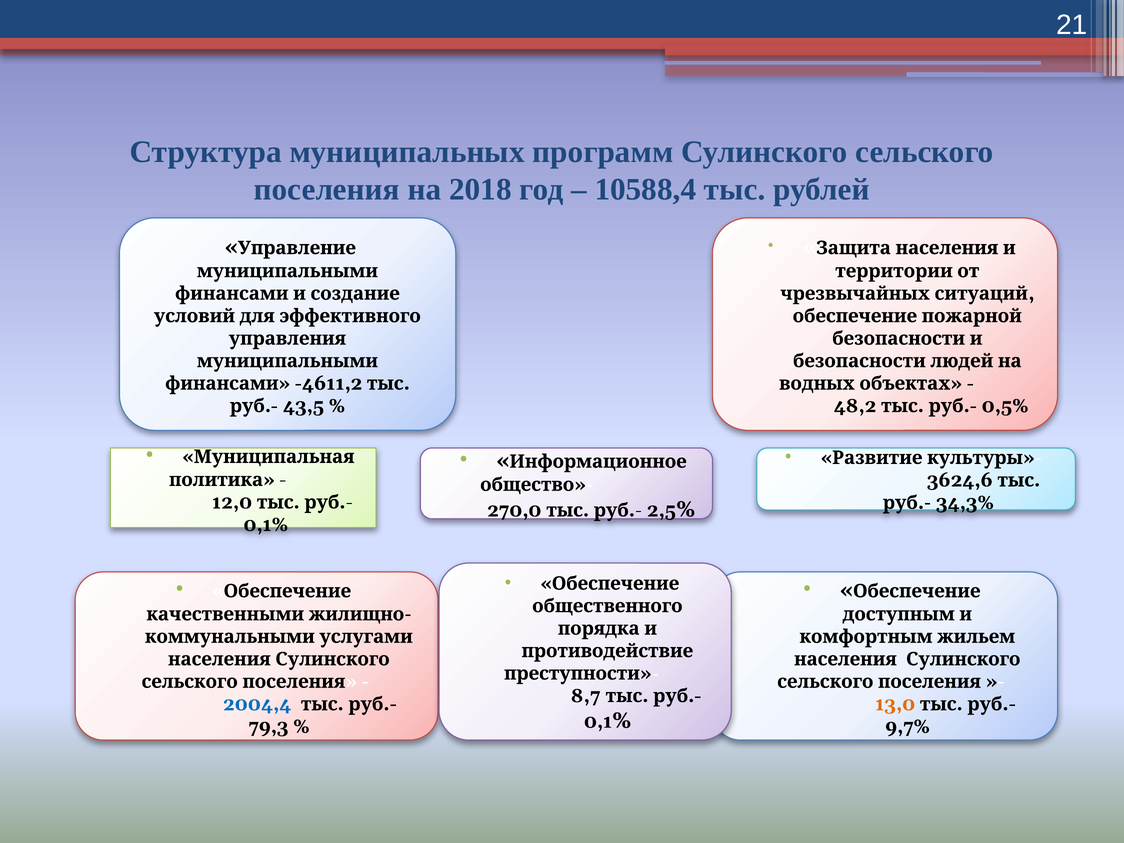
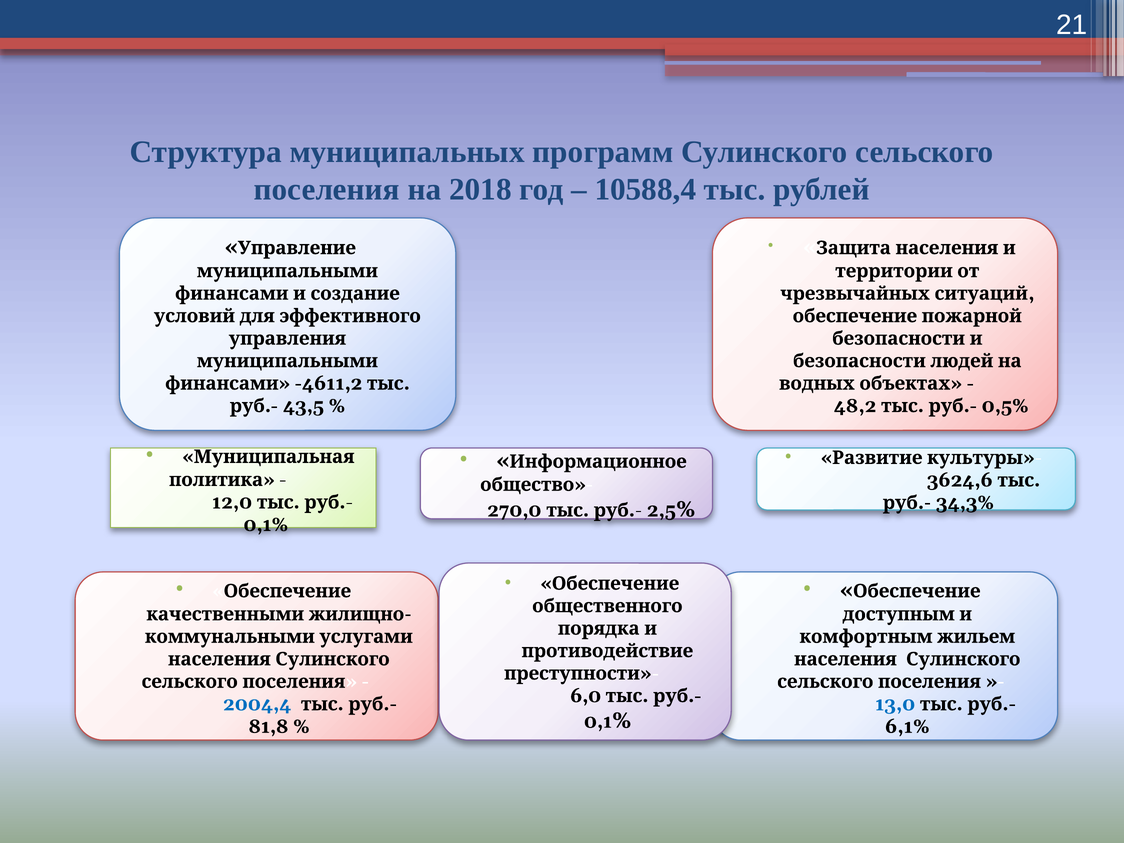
8,7: 8,7 -> 6,0
13,0 colour: orange -> blue
79,3: 79,3 -> 81,8
9,7%: 9,7% -> 6,1%
